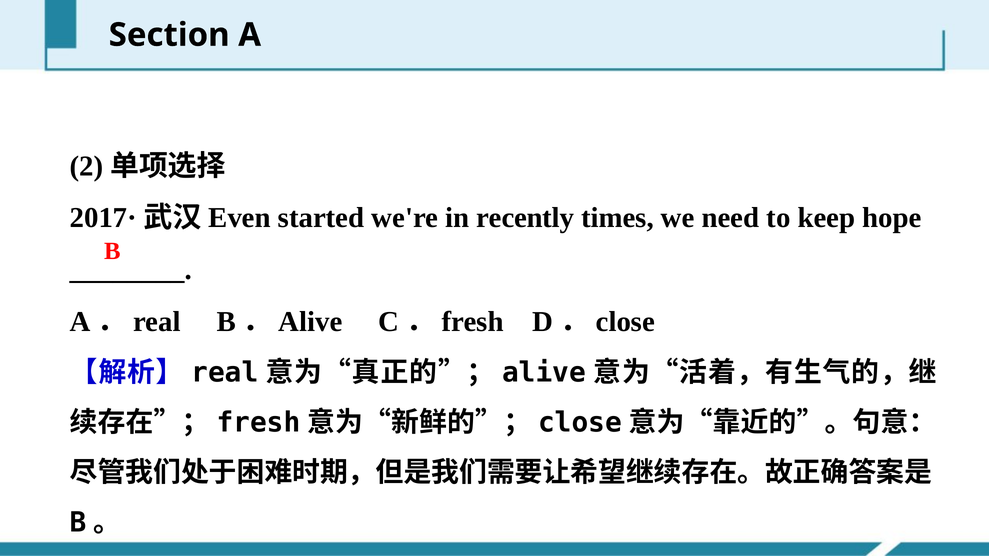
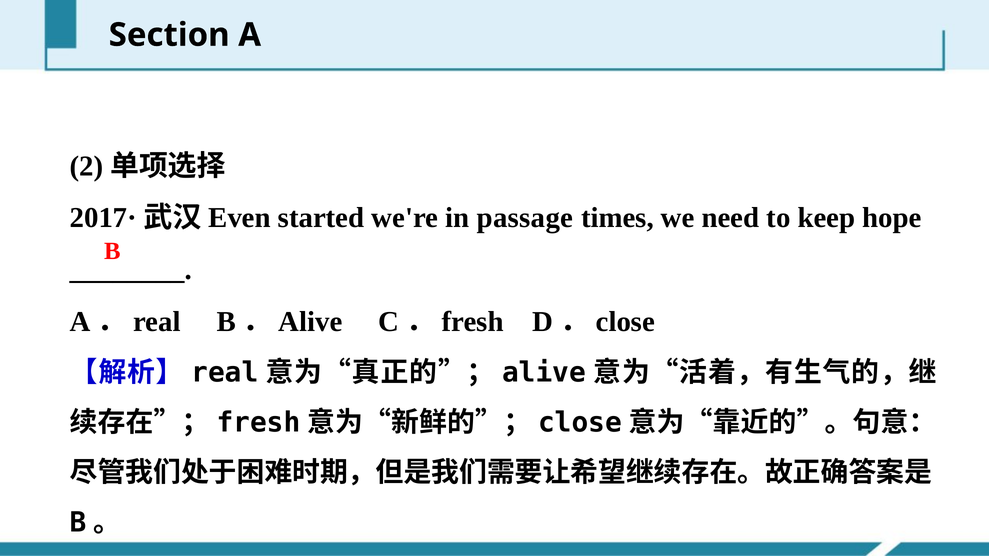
recently: recently -> passage
